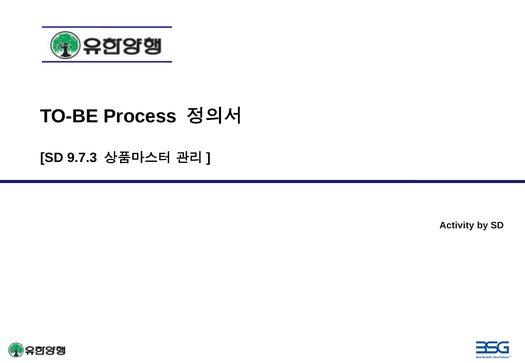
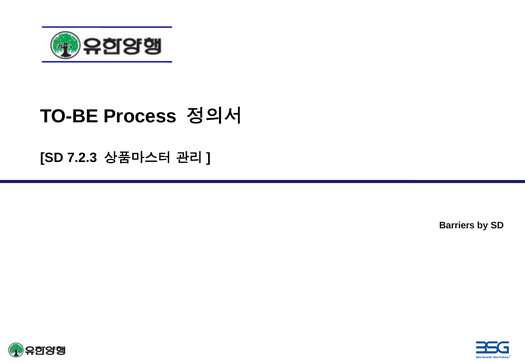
9.7.3: 9.7.3 -> 7.2.3
Activity: Activity -> Barriers
